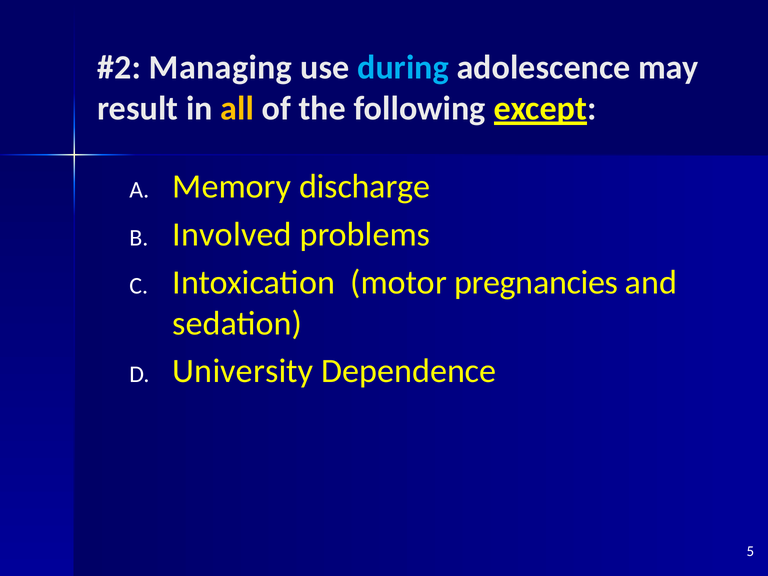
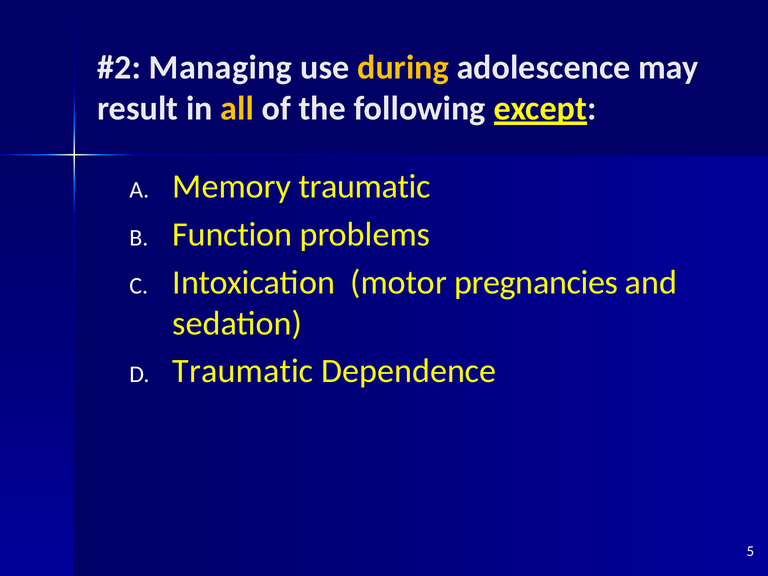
during colour: light blue -> yellow
Memory discharge: discharge -> traumatic
Involved: Involved -> Function
University at (243, 371): University -> Traumatic
